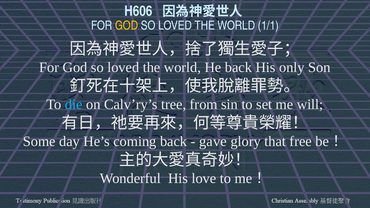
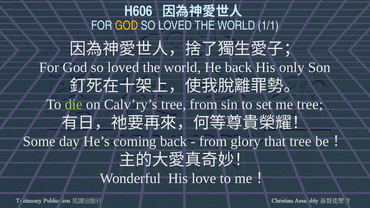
die colour: light blue -> light green
me will: will -> tree
gave at (213, 141): gave -> from
that free: free -> tree
